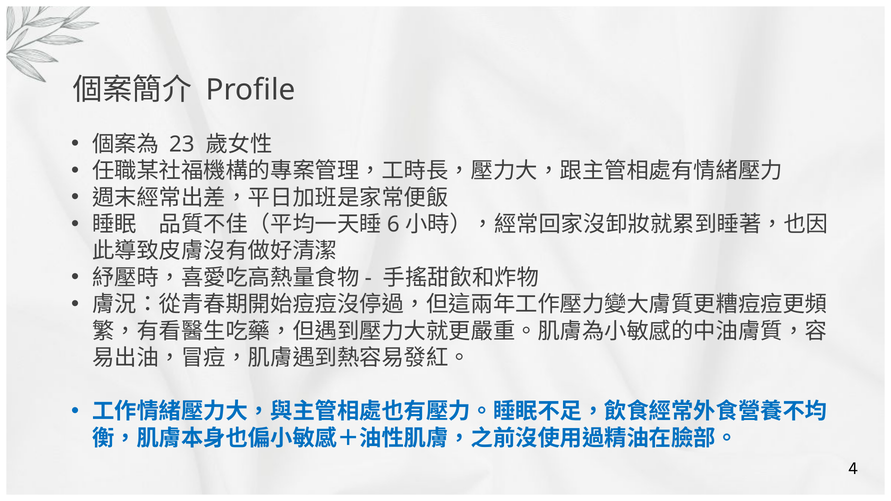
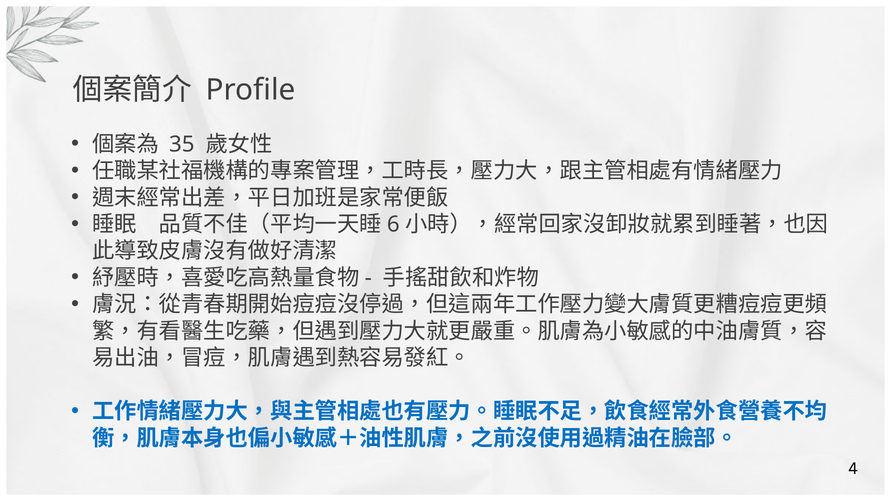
23: 23 -> 35
